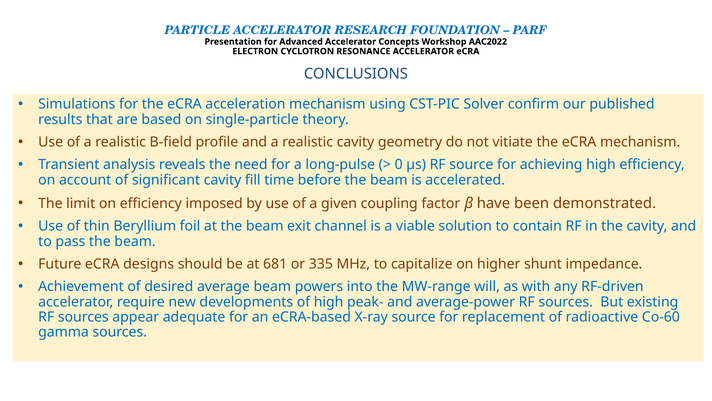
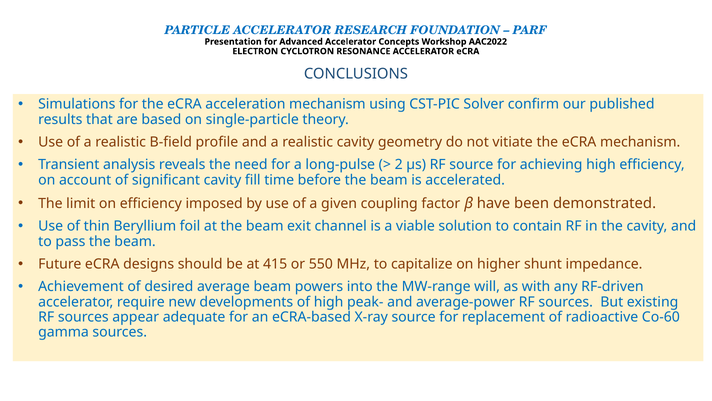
0: 0 -> 2
681: 681 -> 415
335: 335 -> 550
